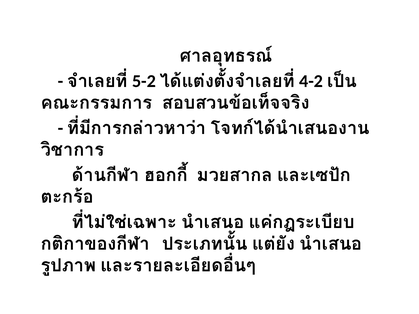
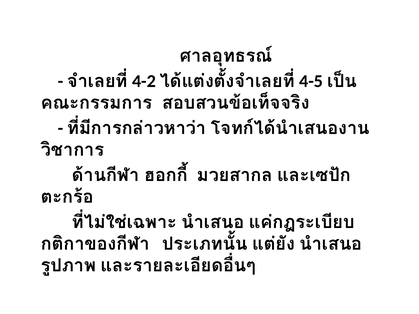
5-2: 5-2 -> 4-2
4-2: 4-2 -> 4-5
